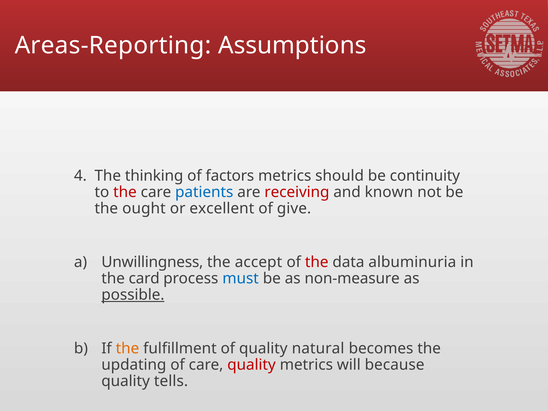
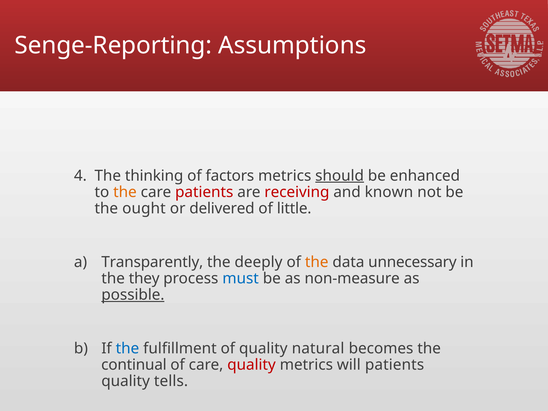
Areas-Reporting: Areas-Reporting -> Senge-Reporting
should underline: none -> present
continuity: continuity -> enhanced
the at (125, 192) colour: red -> orange
patients at (204, 192) colour: blue -> red
excellent: excellent -> delivered
give: give -> little
Unwillingness: Unwillingness -> Transparently
accept: accept -> deeply
the at (317, 262) colour: red -> orange
albuminuria: albuminuria -> unnecessary
card: card -> they
the at (127, 348) colour: orange -> blue
updating: updating -> continual
will because: because -> patients
